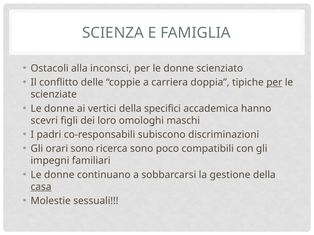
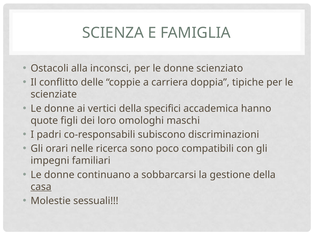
per at (274, 83) underline: present -> none
scevri: scevri -> quote
orari sono: sono -> nelle
